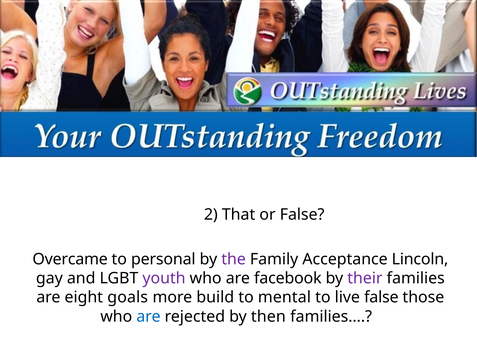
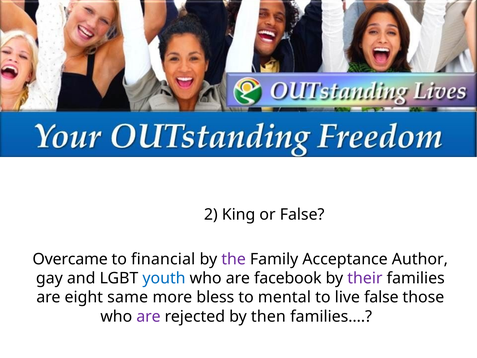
That: That -> King
personal: personal -> financial
Lincoln: Lincoln -> Author
youth colour: purple -> blue
goals: goals -> same
build: build -> bless
are at (148, 316) colour: blue -> purple
